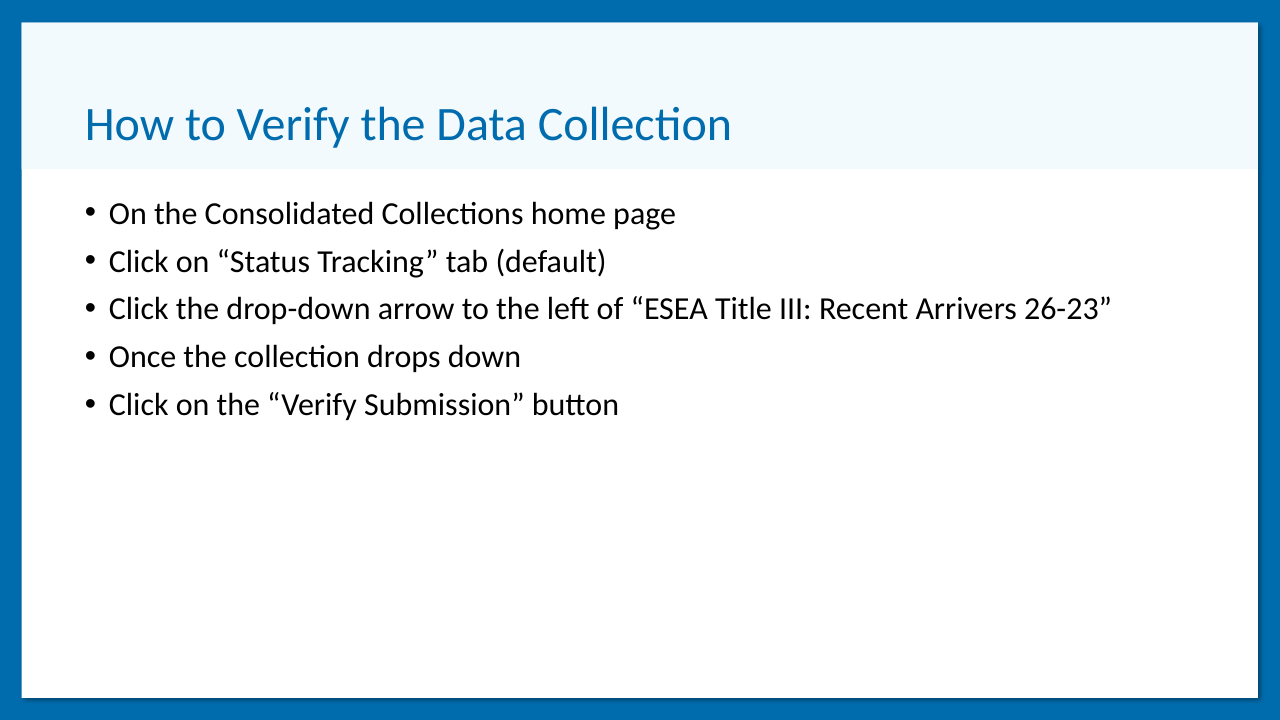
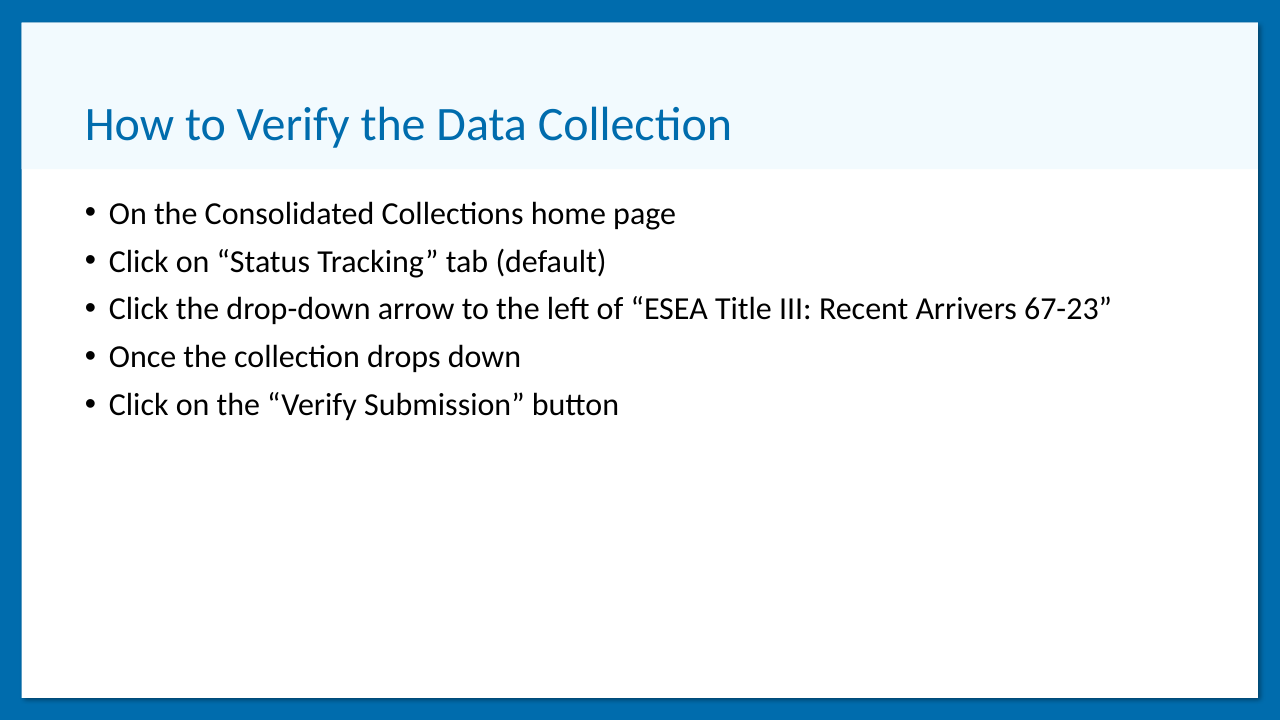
26-23: 26-23 -> 67-23
